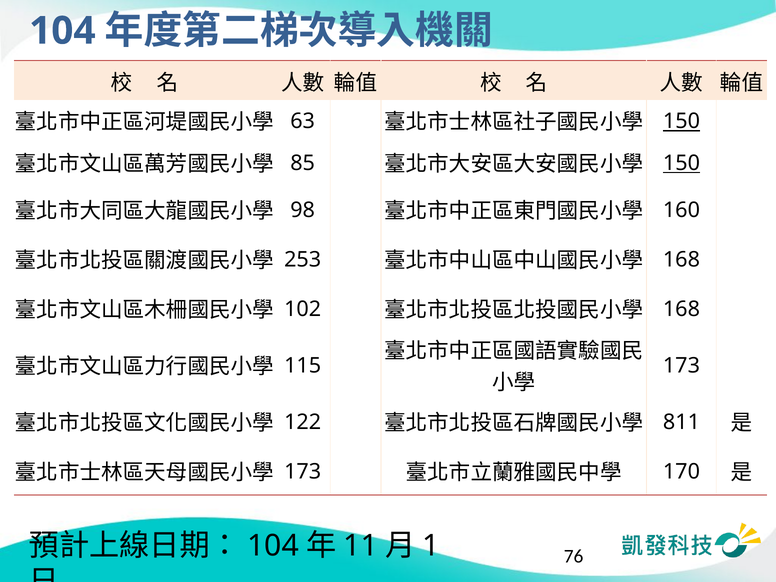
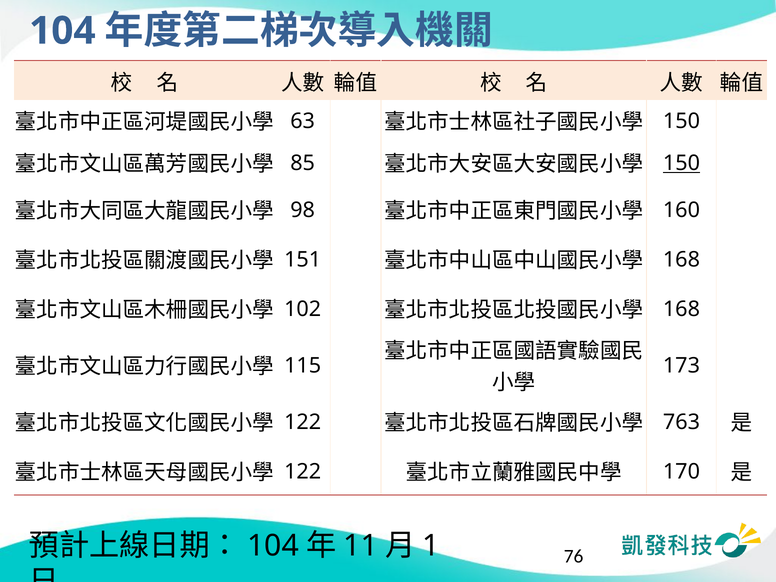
150 at (681, 121) underline: present -> none
253: 253 -> 151
811: 811 -> 763
173 at (303, 472): 173 -> 122
